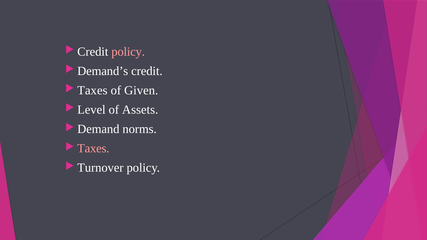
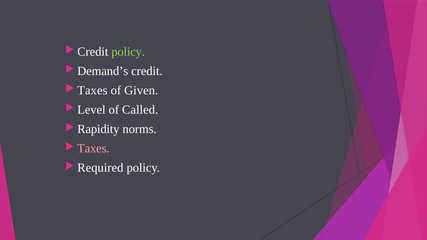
policy at (128, 52) colour: pink -> light green
Assets: Assets -> Called
Demand: Demand -> Rapidity
Turnover: Turnover -> Required
